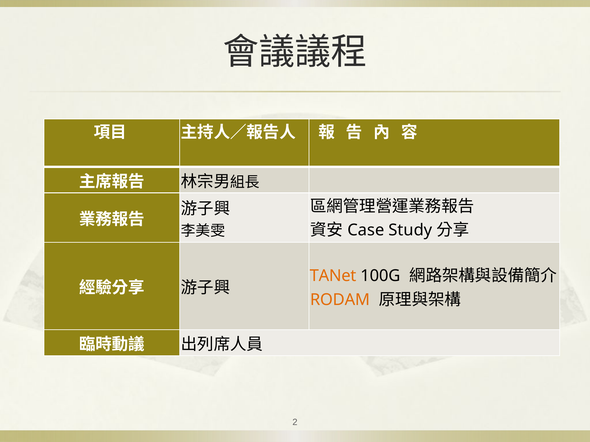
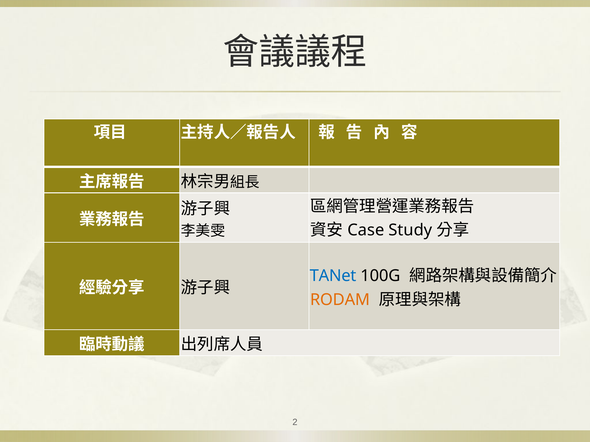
TANet colour: orange -> blue
